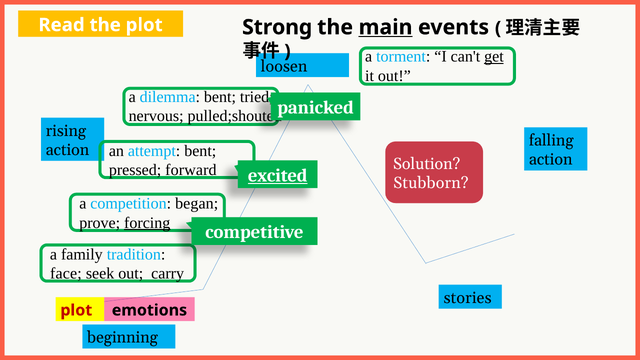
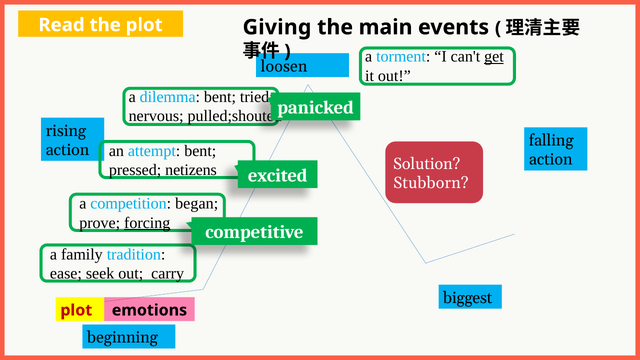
Strong: Strong -> Giving
main underline: present -> none
forward: forward -> netizens
excited underline: present -> none
face: face -> ease
stories: stories -> biggest
